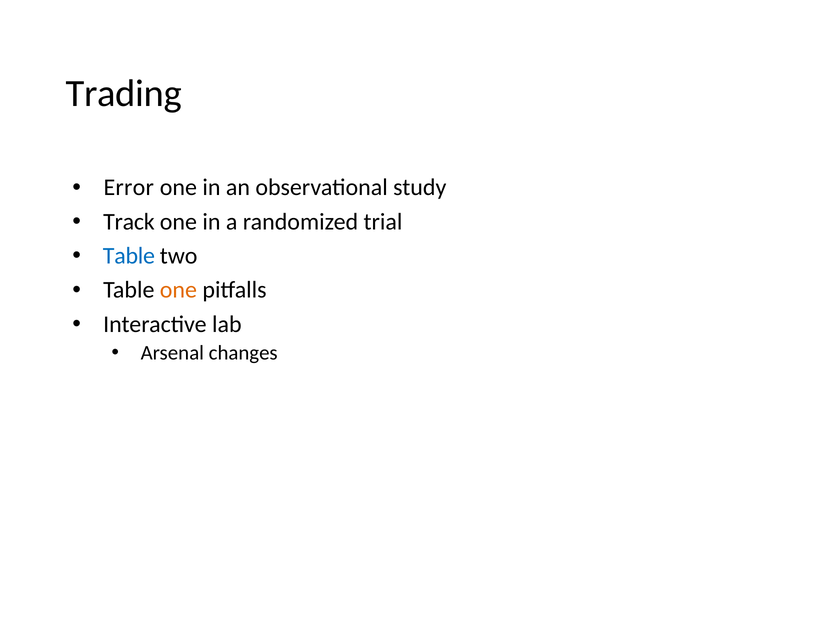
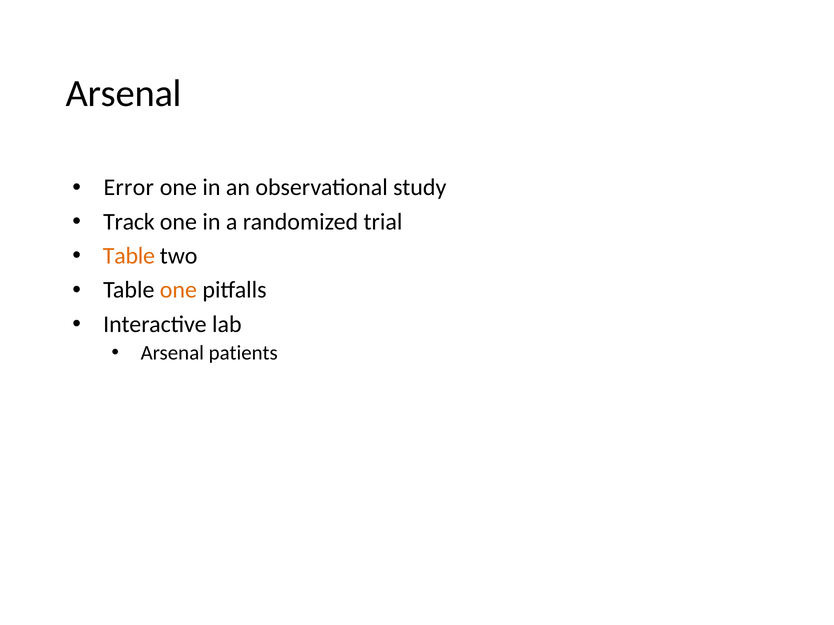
Trading at (124, 94): Trading -> Arsenal
Table at (129, 256) colour: blue -> orange
changes: changes -> patients
